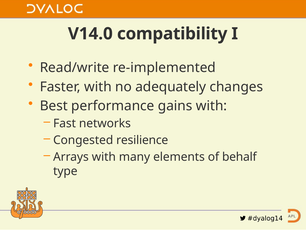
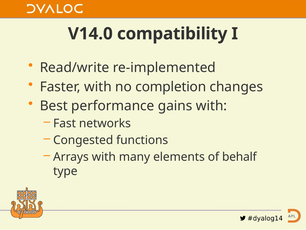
adequately: adequately -> completion
resilience: resilience -> functions
